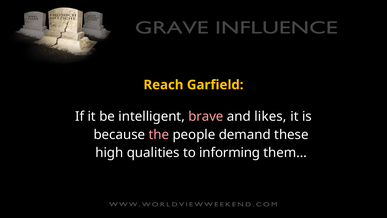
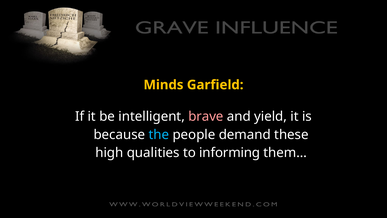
Reach: Reach -> Minds
likes: likes -> yield
the colour: pink -> light blue
